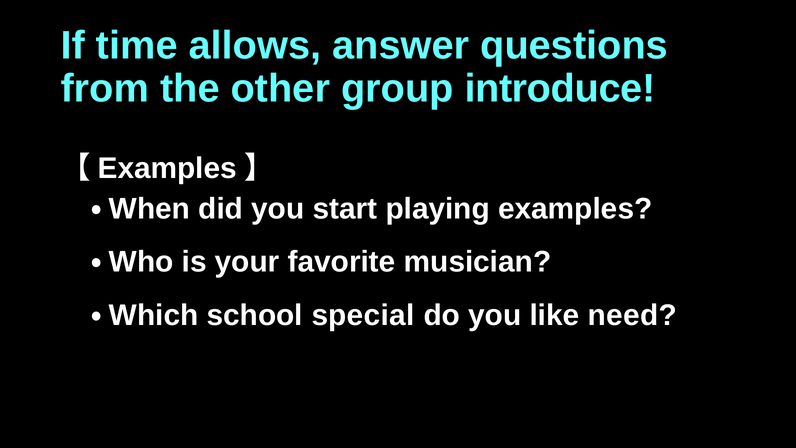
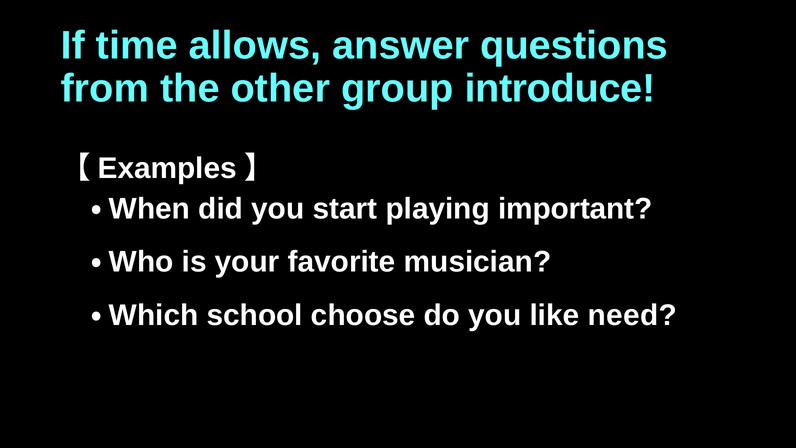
playing examples: examples -> important
special: special -> choose
